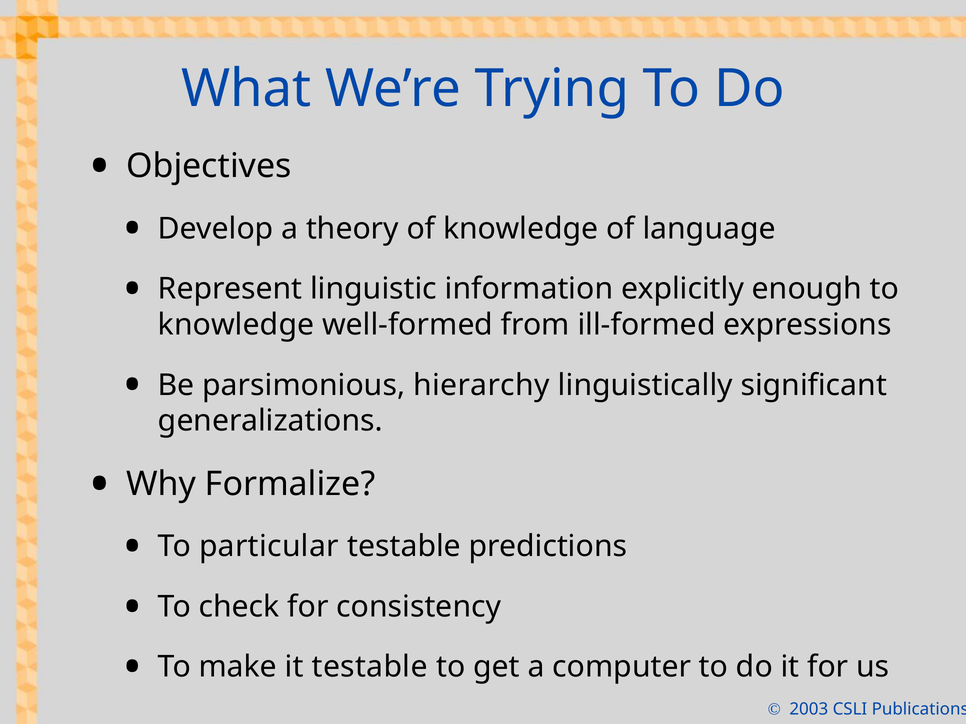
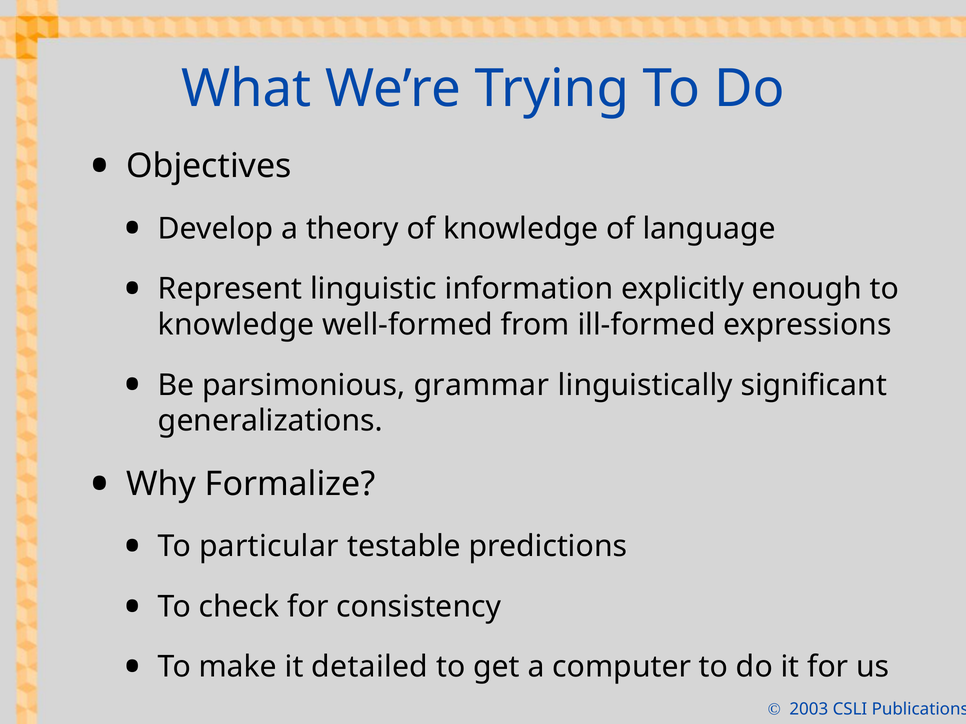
hierarchy: hierarchy -> grammar
it testable: testable -> detailed
